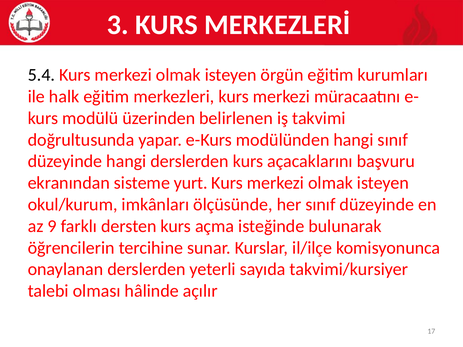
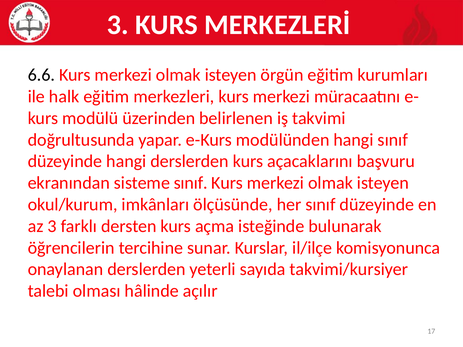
5.4: 5.4 -> 6.6
sisteme yurt: yurt -> sınıf
az 9: 9 -> 3
